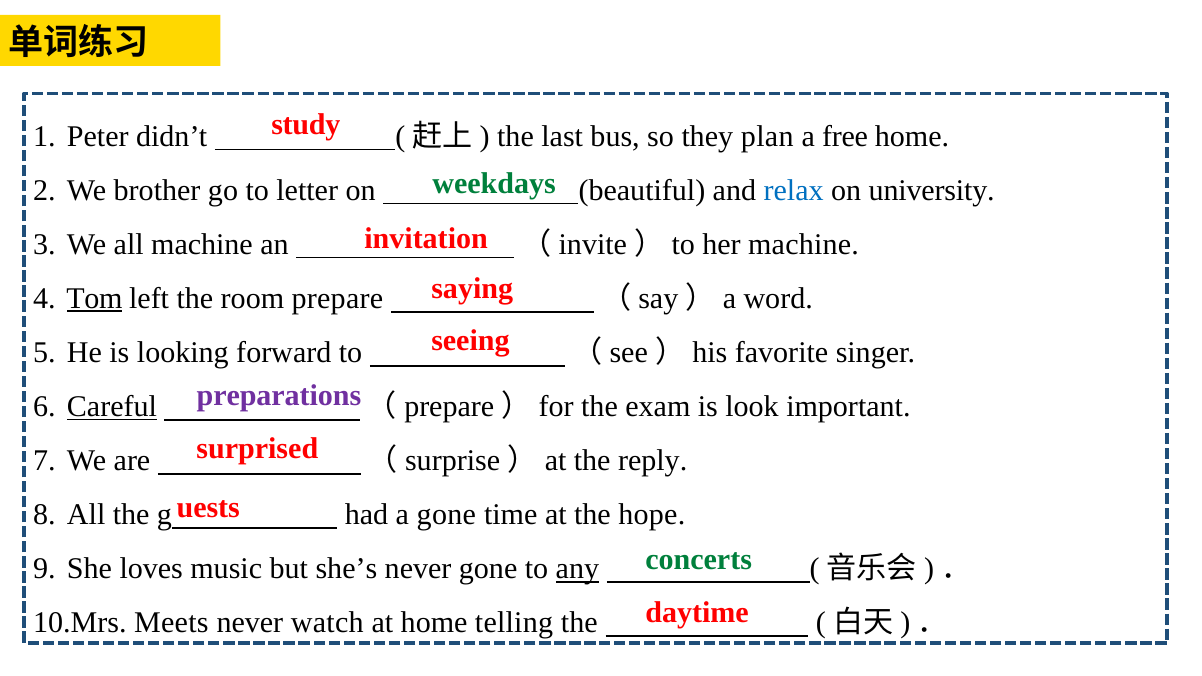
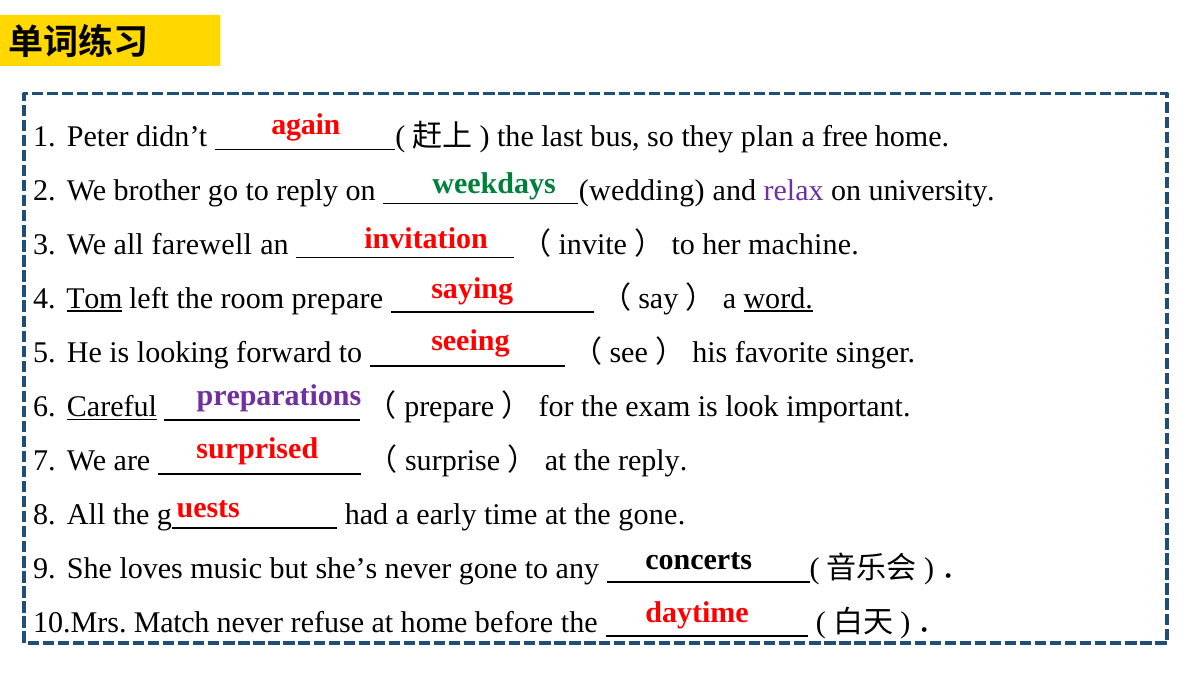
study: study -> again
to letter: letter -> reply
beautiful: beautiful -> wedding
relax colour: blue -> purple
all machine: machine -> farewell
word underline: none -> present
a gone: gone -> early
the hope: hope -> gone
concerts colour: green -> black
any underline: present -> none
Meets: Meets -> Match
watch: watch -> refuse
telling: telling -> before
